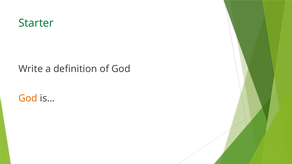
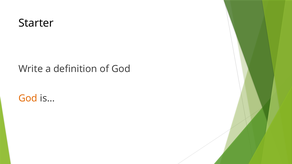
Starter colour: green -> black
